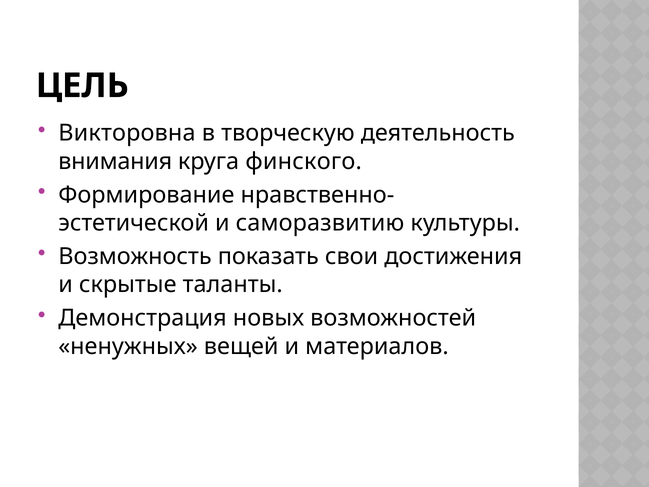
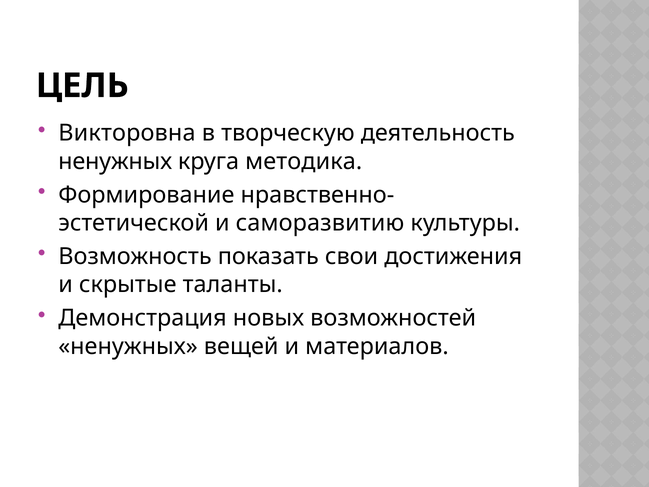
внимания at (115, 161): внимания -> ненужных
финского: финского -> методика
